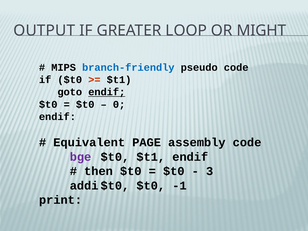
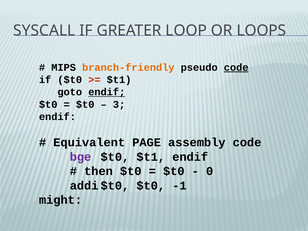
OUTPUT: OUTPUT -> SYSCALL
MIGHT: MIGHT -> LOOPS
branch-friendly colour: blue -> orange
code at (236, 67) underline: none -> present
0: 0 -> 3
3: 3 -> 0
print: print -> might
